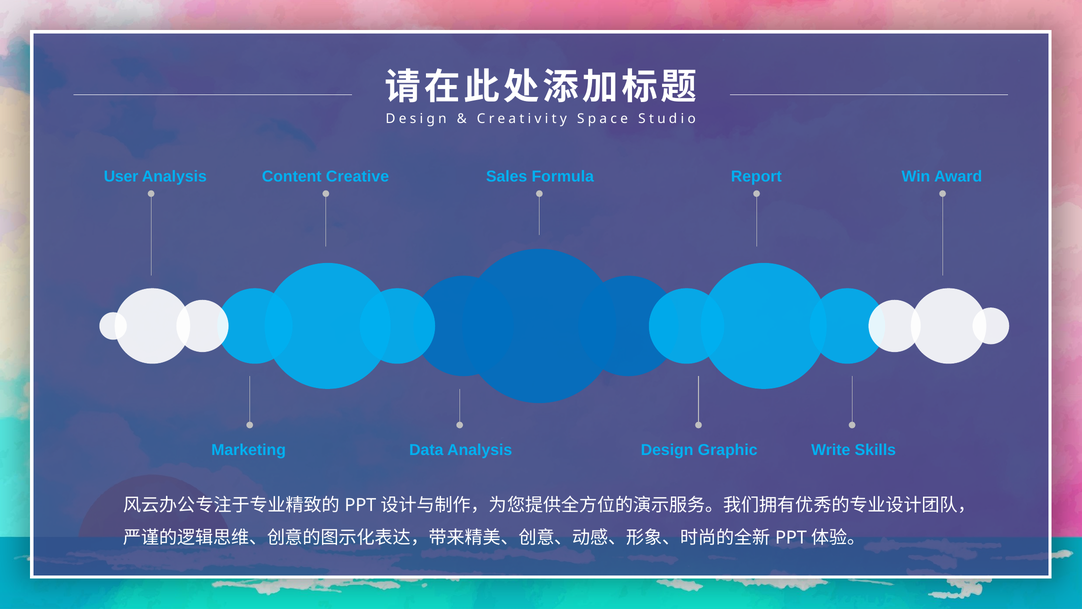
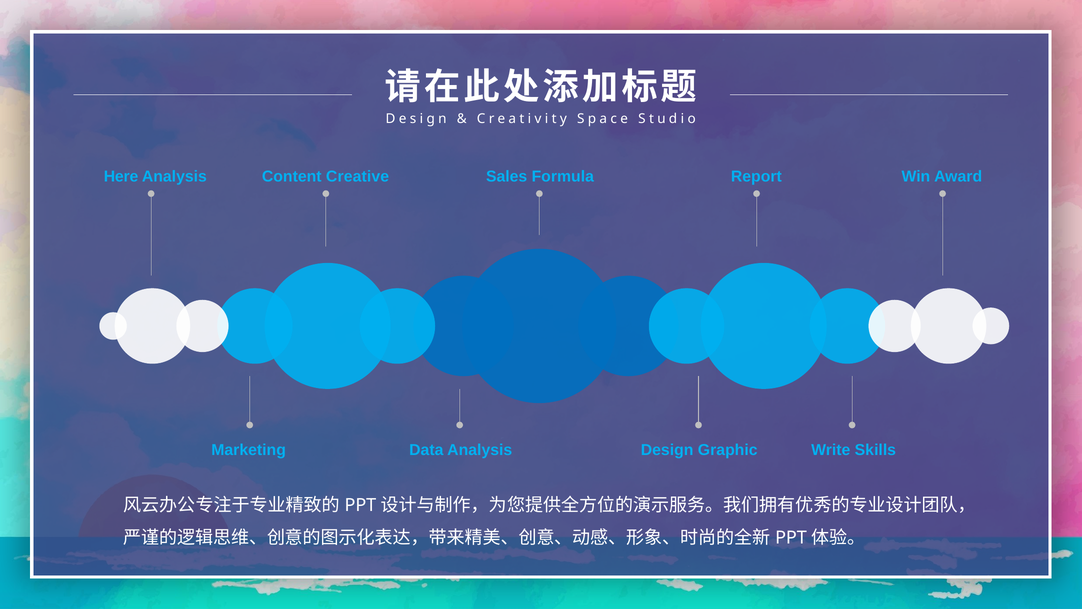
User: User -> Here
